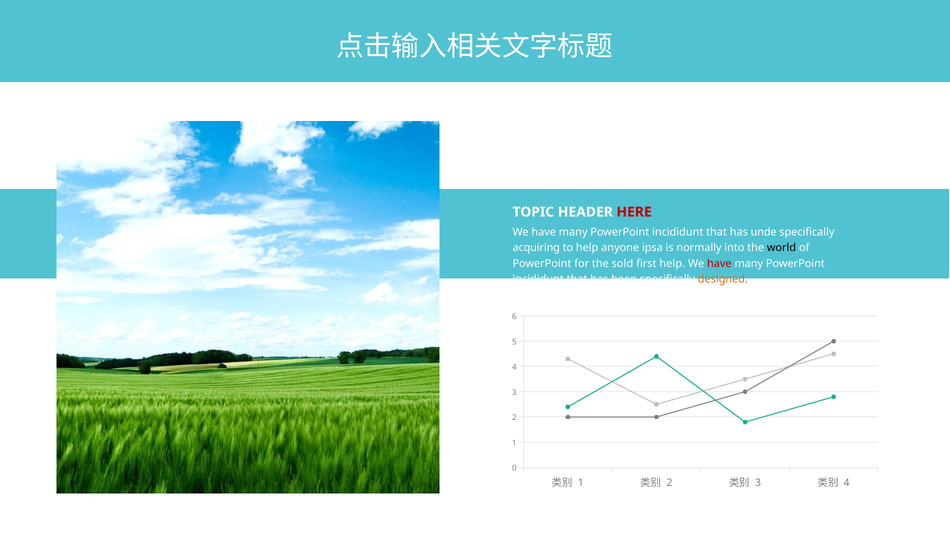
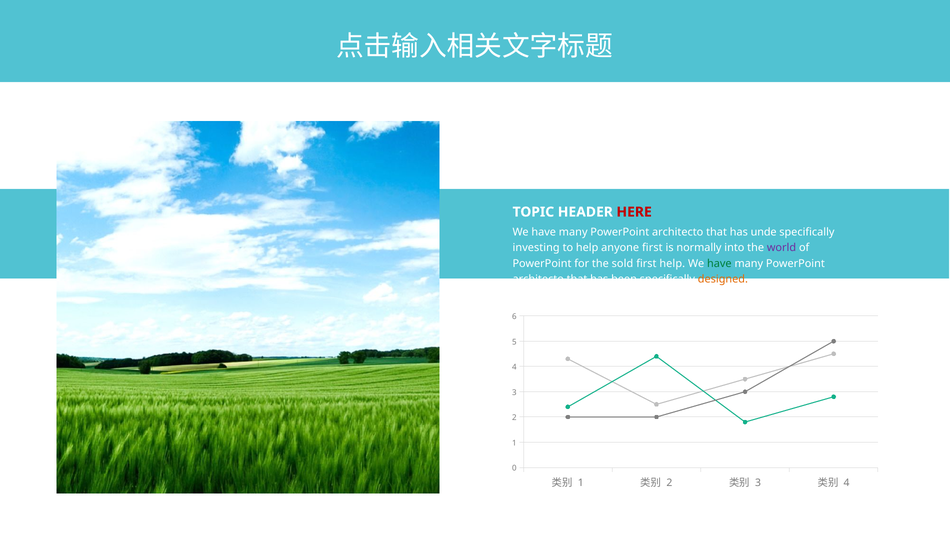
incididunt at (678, 232): incididunt -> architecto
acquiring: acquiring -> investing
anyone ipsa: ipsa -> first
world colour: black -> purple
have at (719, 264) colour: red -> green
incididunt at (538, 280): incididunt -> architecto
